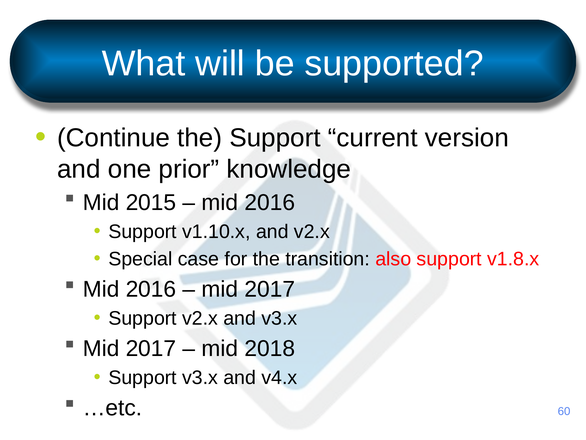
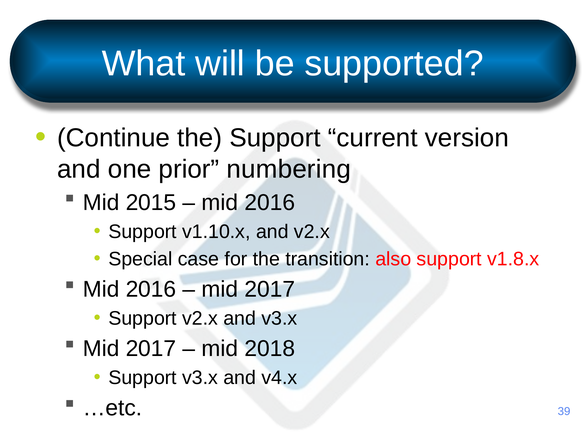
knowledge: knowledge -> numbering
60: 60 -> 39
